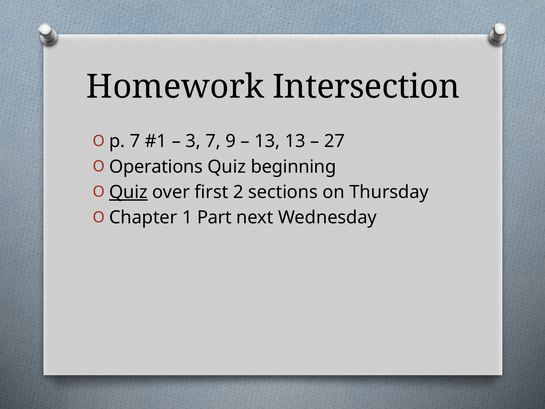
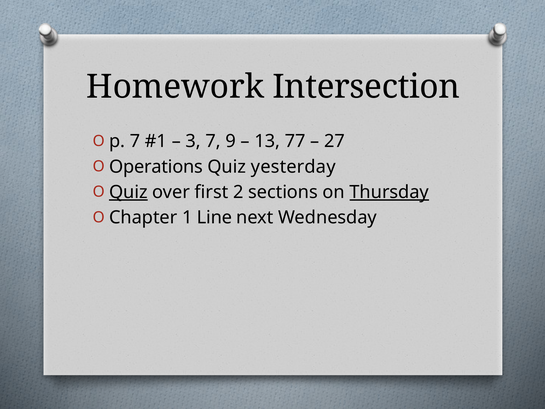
13 13: 13 -> 77
beginning: beginning -> yesterday
Thursday underline: none -> present
Part: Part -> Line
